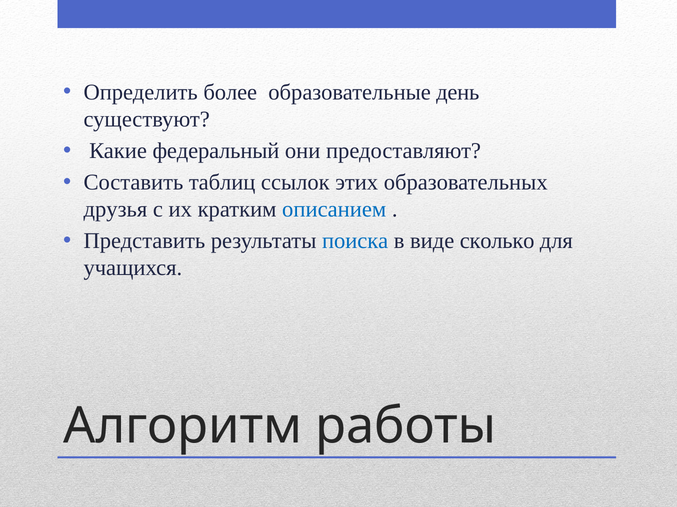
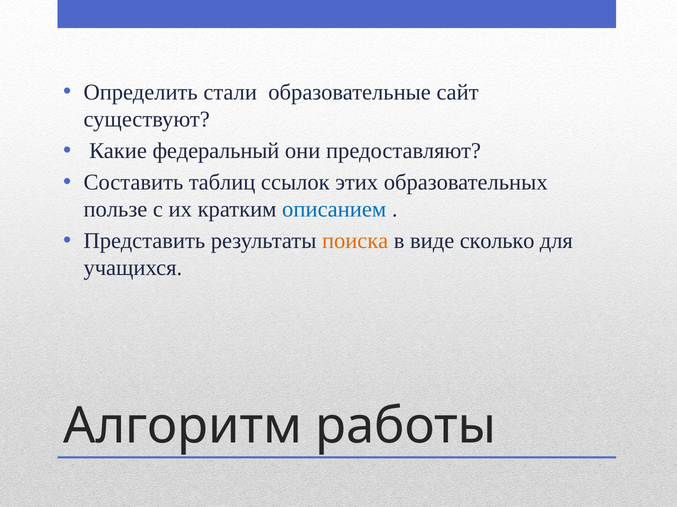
более: более -> стали
день: день -> сайт
друзья: друзья -> пользе
поиска colour: blue -> orange
